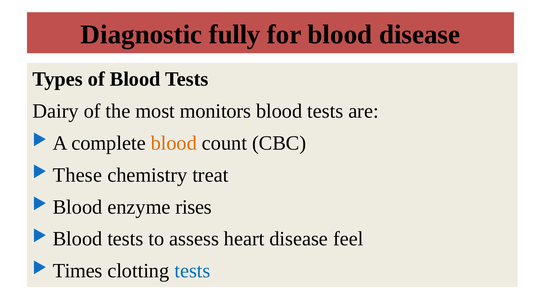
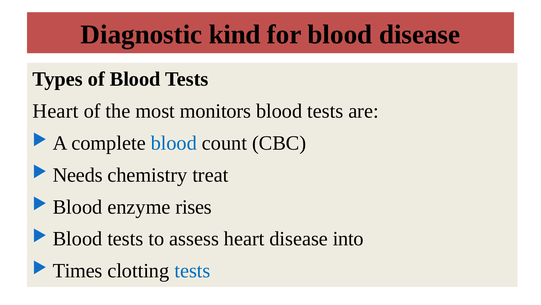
fully: fully -> kind
Dairy at (56, 111): Dairy -> Heart
blood at (174, 143) colour: orange -> blue
These: These -> Needs
feel: feel -> into
